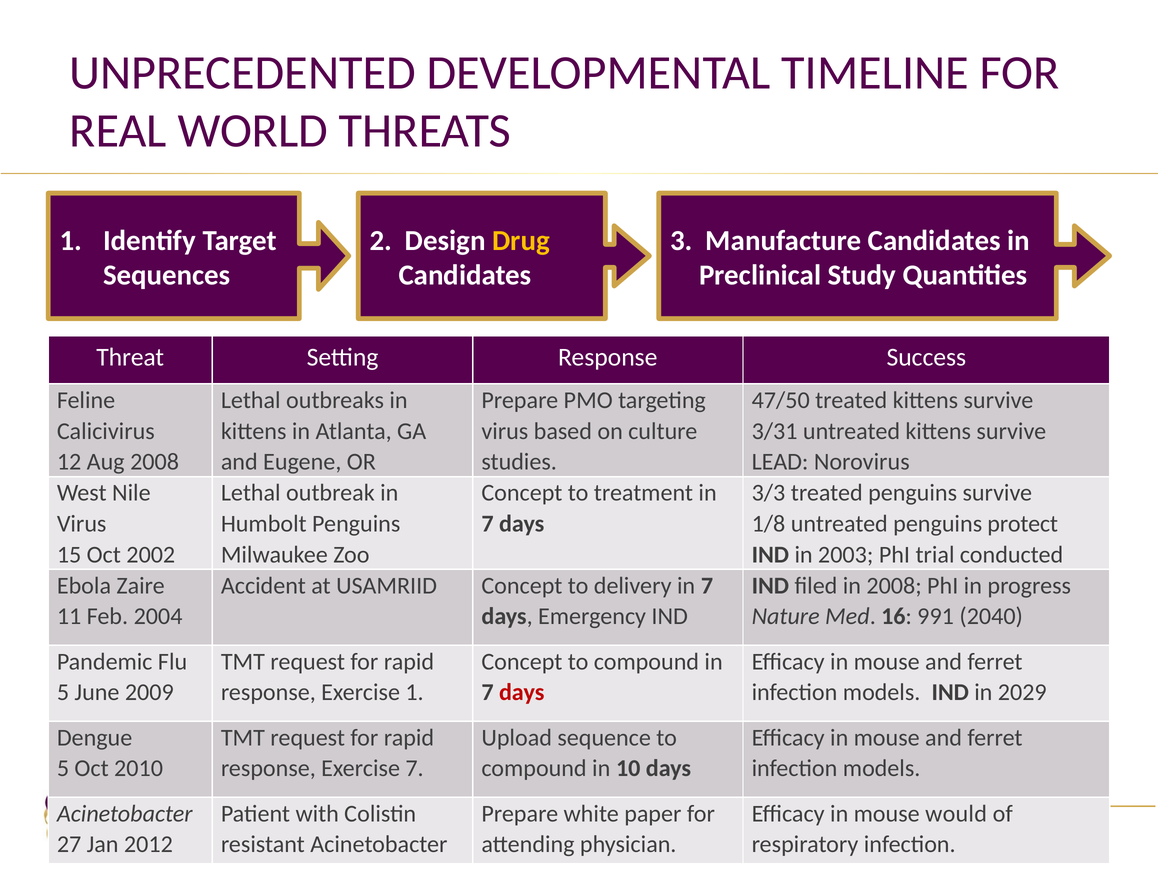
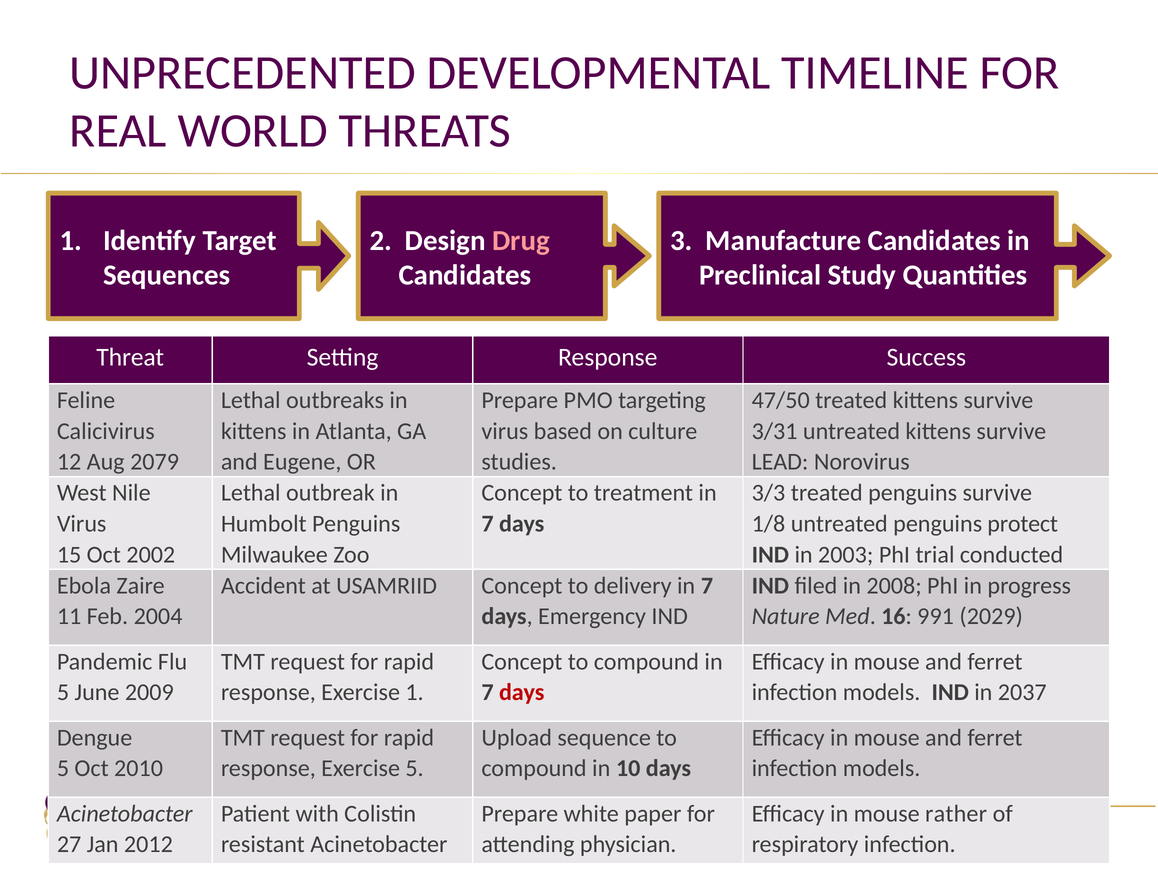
Drug colour: yellow -> pink
Aug 2008: 2008 -> 2079
2040: 2040 -> 2029
2029: 2029 -> 2037
Exercise 7: 7 -> 5
would: would -> rather
